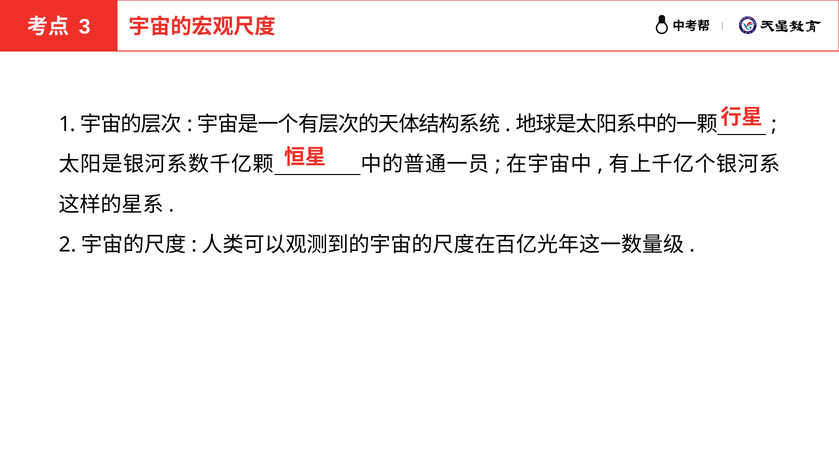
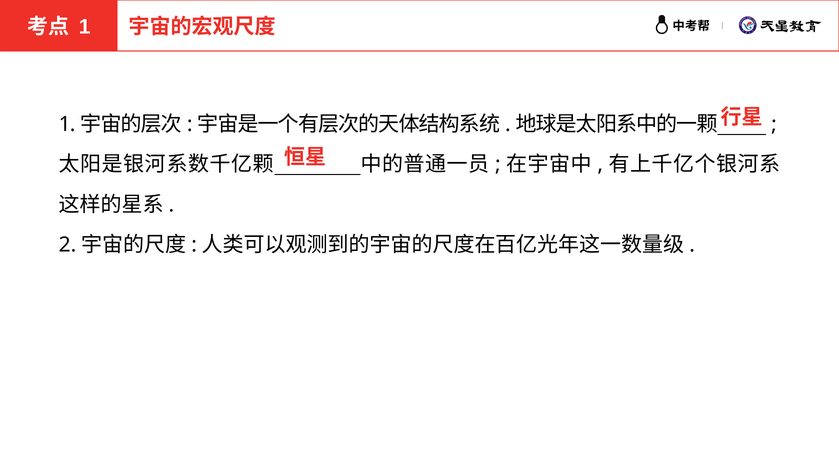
3 at (85, 27): 3 -> 1
